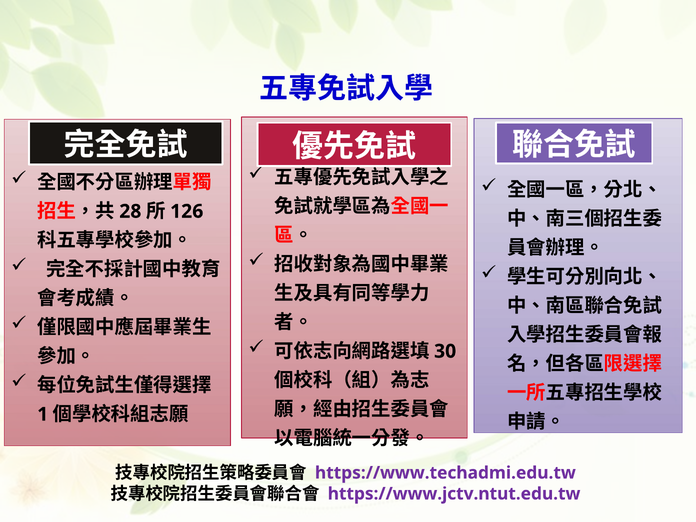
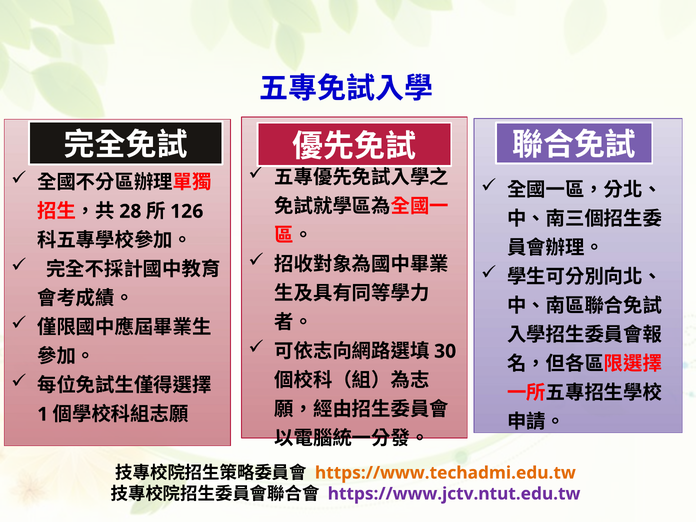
https://www.techadmi.edu.tw colour: purple -> orange
